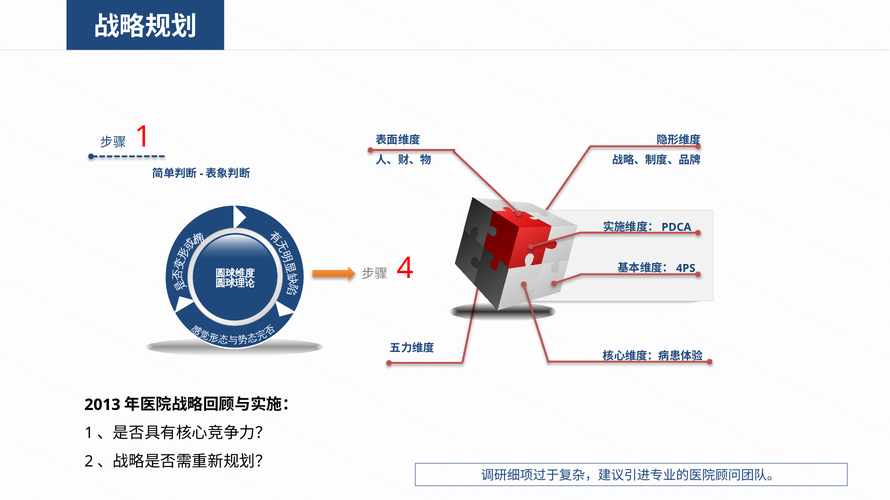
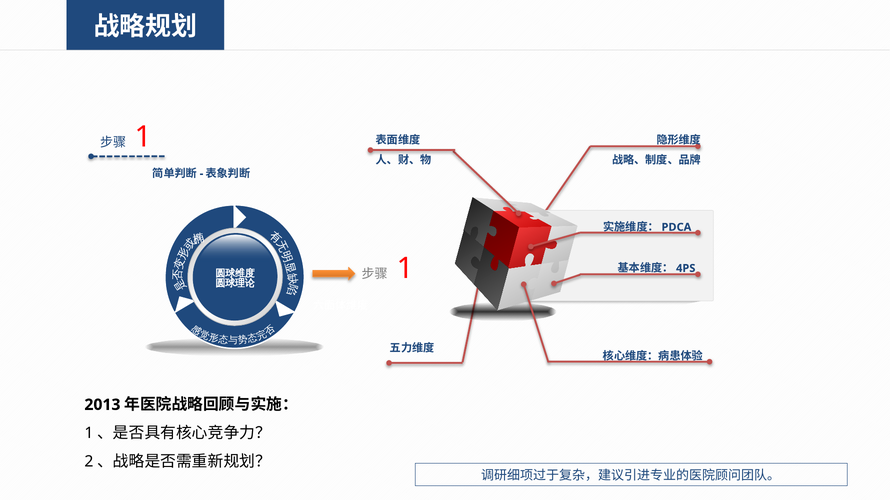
4 at (405, 269): 4 -> 1
